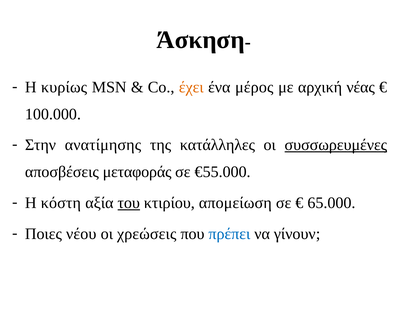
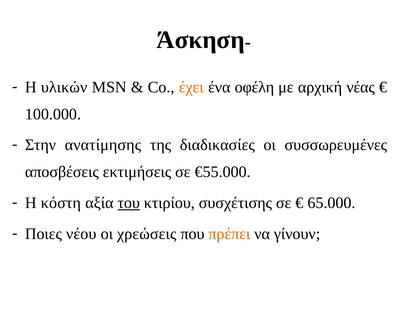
κυρίως: κυρίως -> υλικών
μέρος: μέρος -> οφέλη
κατάλληλες: κατάλληλες -> διαδικασίες
συσσωρευμένες underline: present -> none
μεταφοράς: μεταφοράς -> εκτιμήσεις
απομείωση: απομείωση -> συσχέτισης
πρέπει colour: blue -> orange
